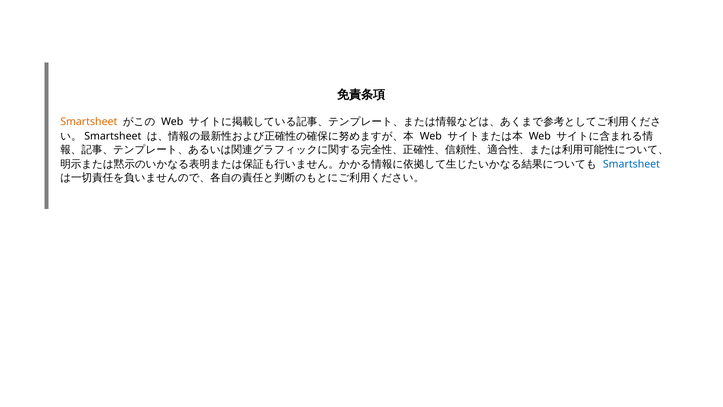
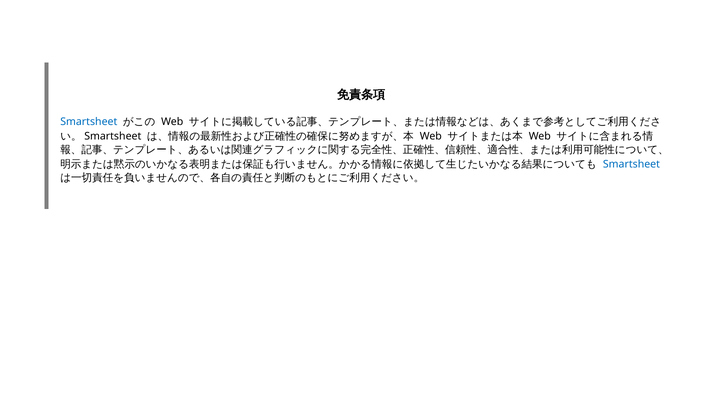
Smartsheet at (89, 122) colour: orange -> blue
